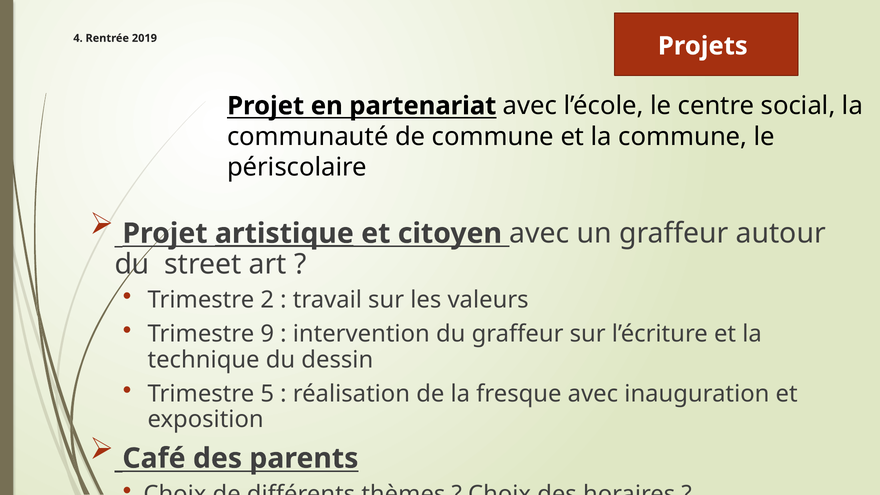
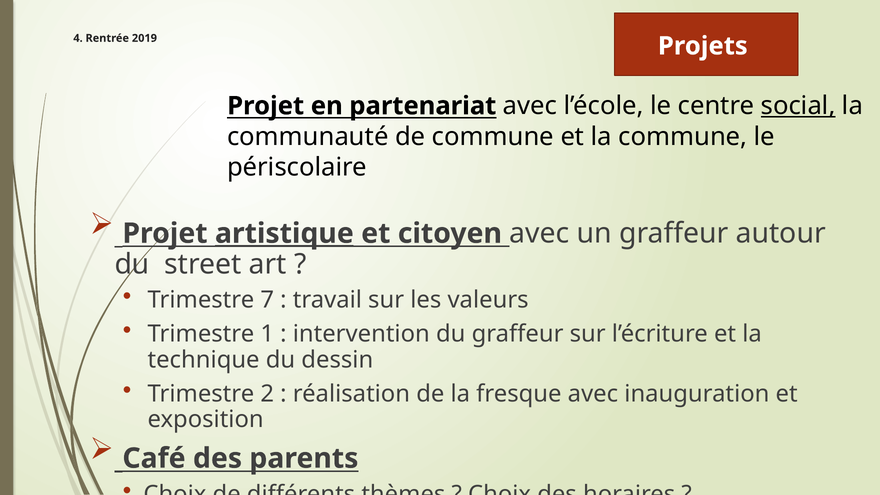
social underline: none -> present
2: 2 -> 7
9: 9 -> 1
5: 5 -> 2
